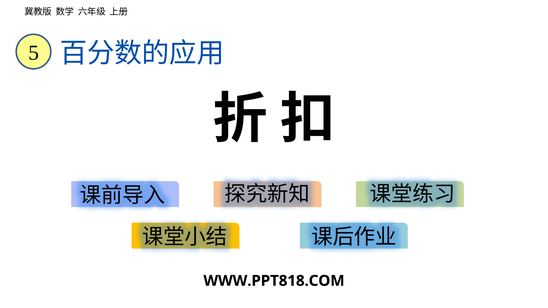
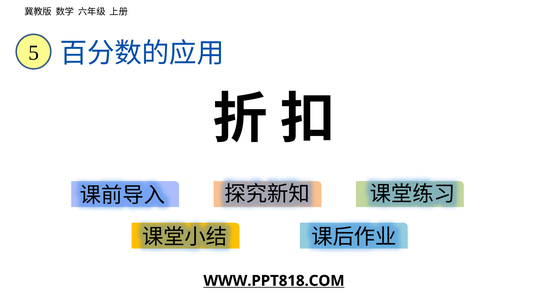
WWW.PPT818.COM underline: none -> present
